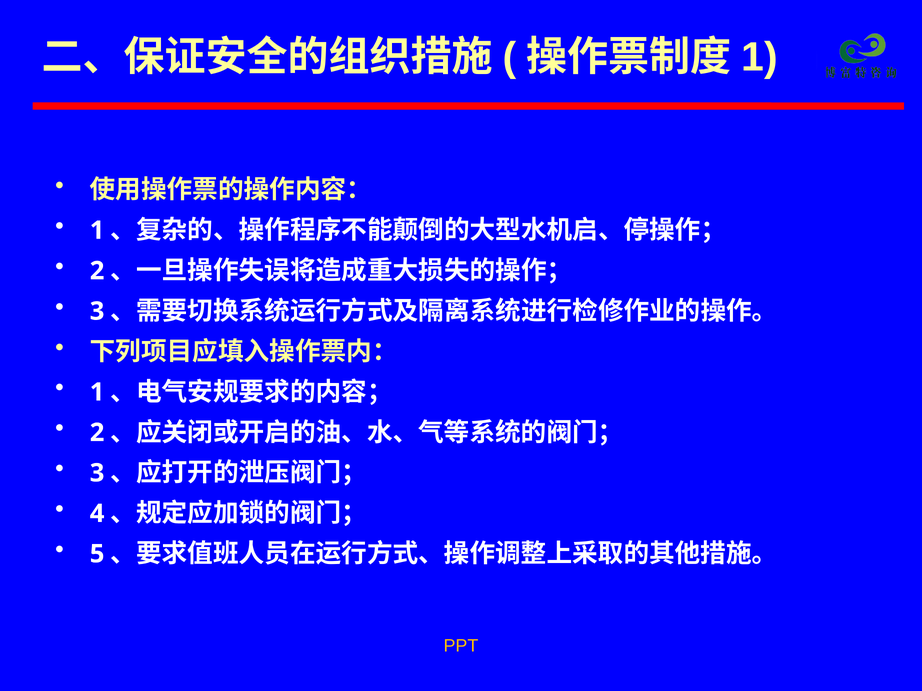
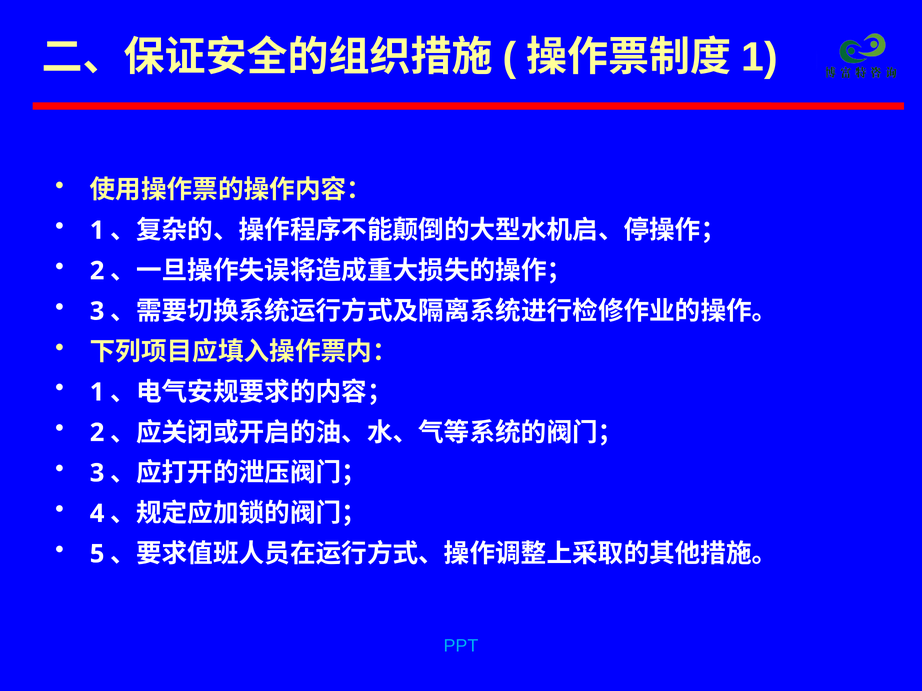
PPT colour: yellow -> light blue
